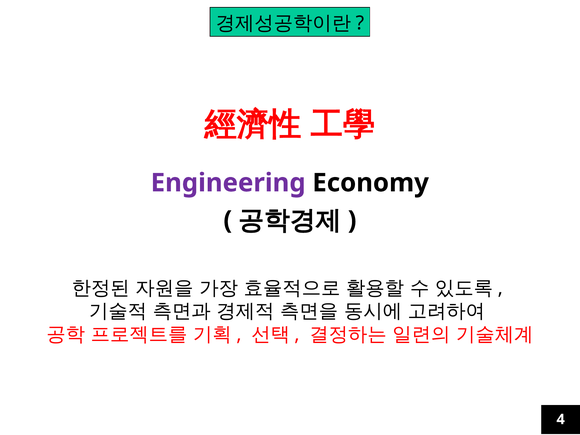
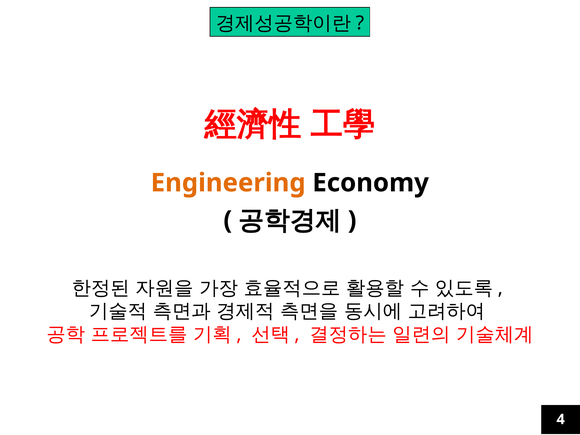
Engineering colour: purple -> orange
